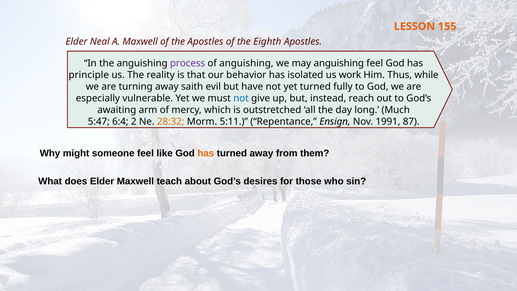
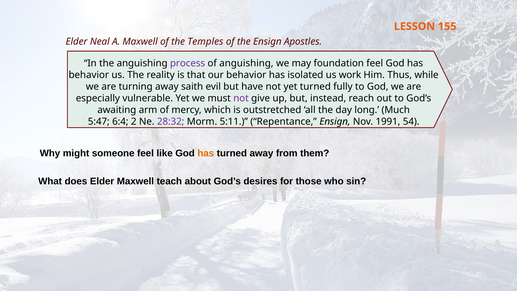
the Apostles: Apostles -> Temples
the Eighth: Eighth -> Ensign
may anguishing: anguishing -> foundation
principle at (89, 75): principle -> behavior
not at (241, 98) colour: blue -> purple
28:32 colour: orange -> purple
87: 87 -> 54
